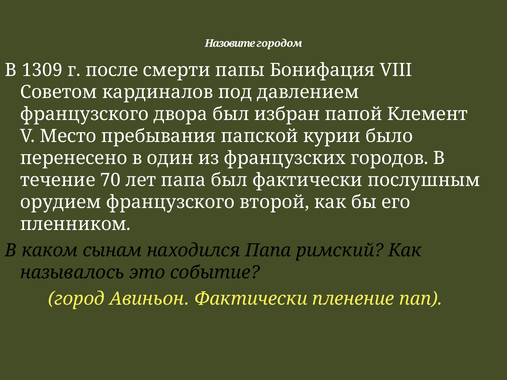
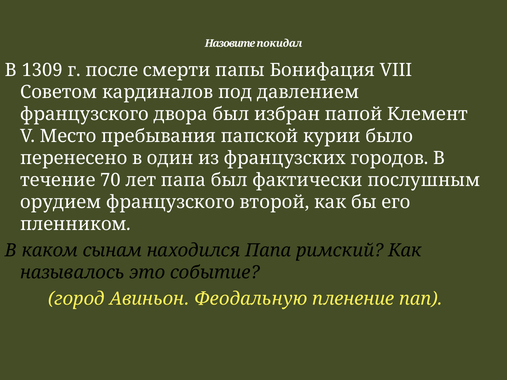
городом: городом -> покидал
Авиньон Фактически: Фактически -> Феодальную
